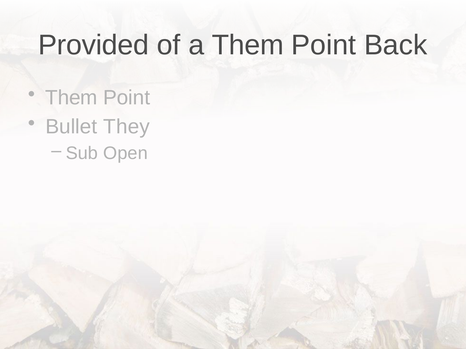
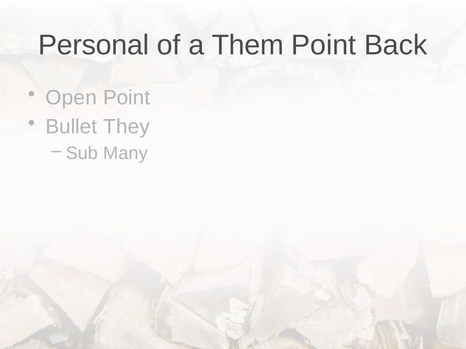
Provided: Provided -> Personal
Them at (71, 98): Them -> Open
Open: Open -> Many
